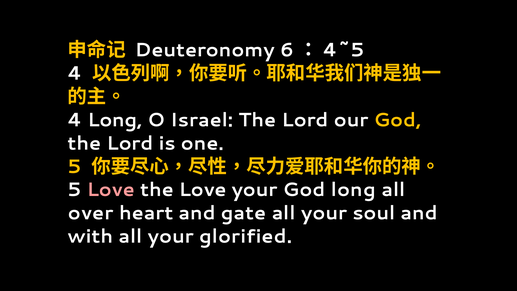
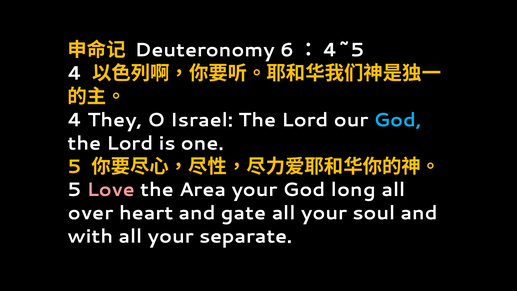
4 Long: Long -> They
God at (398, 120) colour: yellow -> light blue
the Love: Love -> Area
glorified: glorified -> separate
